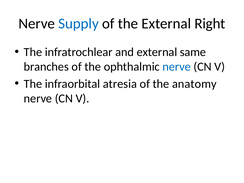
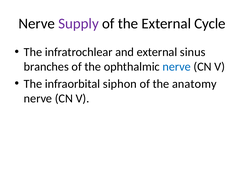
Supply colour: blue -> purple
Right: Right -> Cycle
same: same -> sinus
atresia: atresia -> siphon
